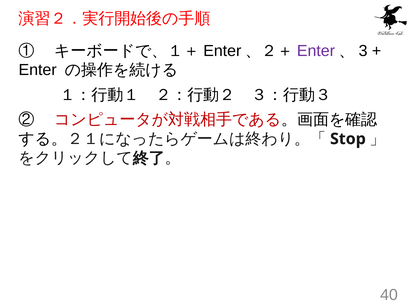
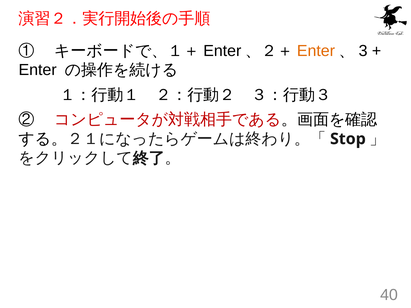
Enter at (316, 51) colour: purple -> orange
